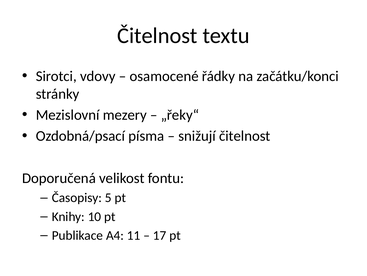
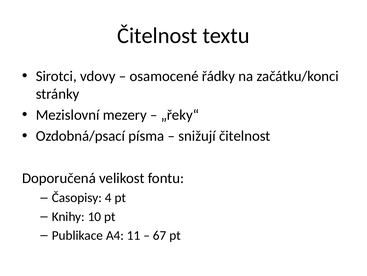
5: 5 -> 4
17: 17 -> 67
